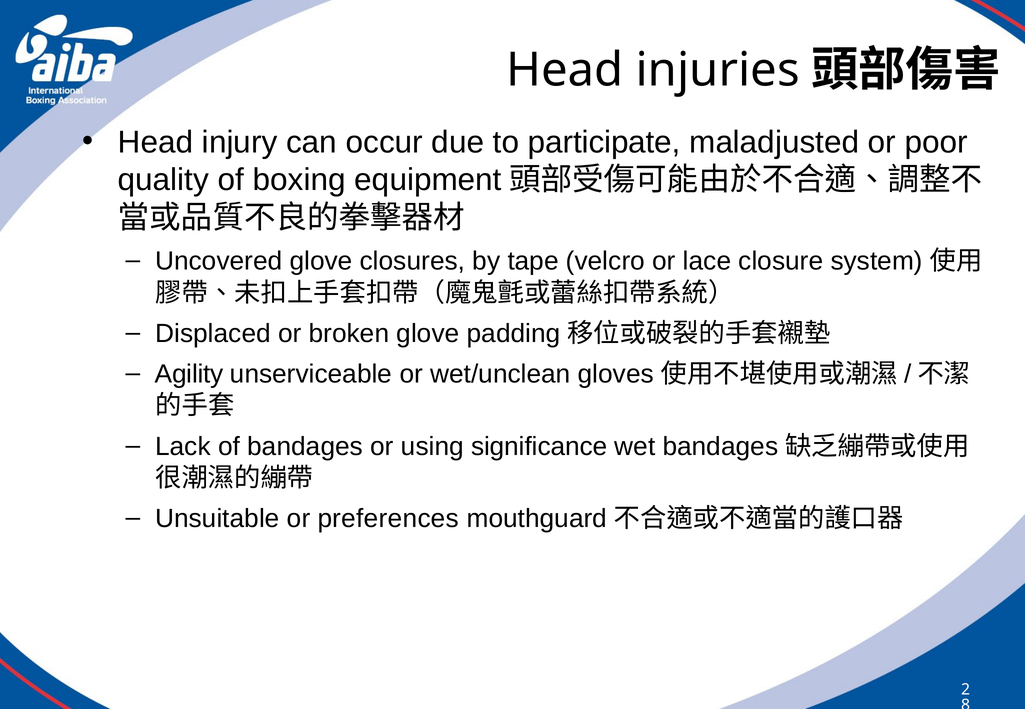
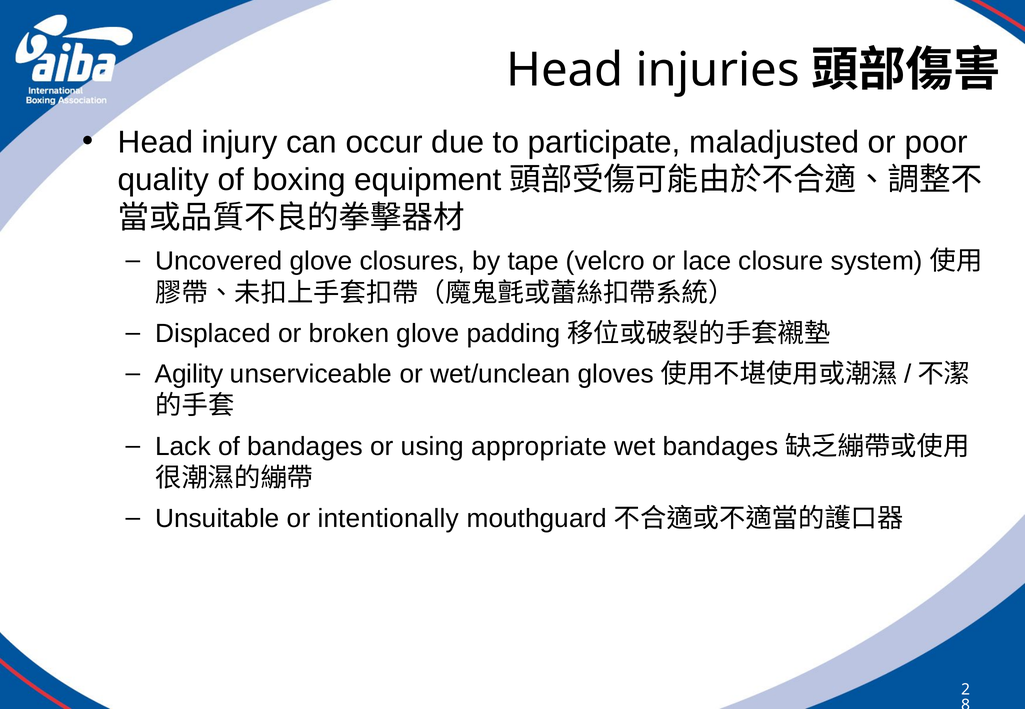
significance: significance -> appropriate
preferences: preferences -> intentionally
